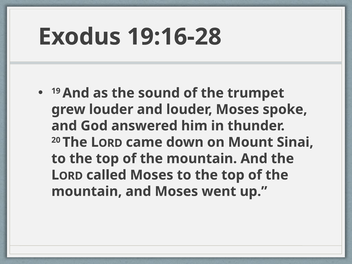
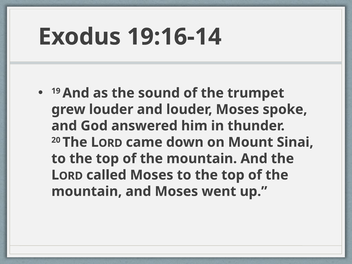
19:16-28: 19:16-28 -> 19:16-14
